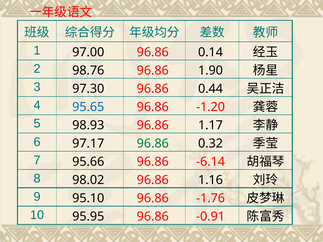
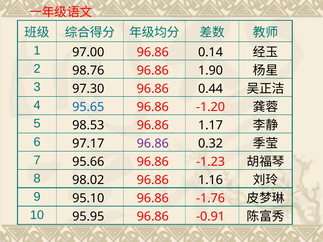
98.93: 98.93 -> 98.53
96.86 at (153, 144) colour: green -> purple
-6.14: -6.14 -> -1.23
